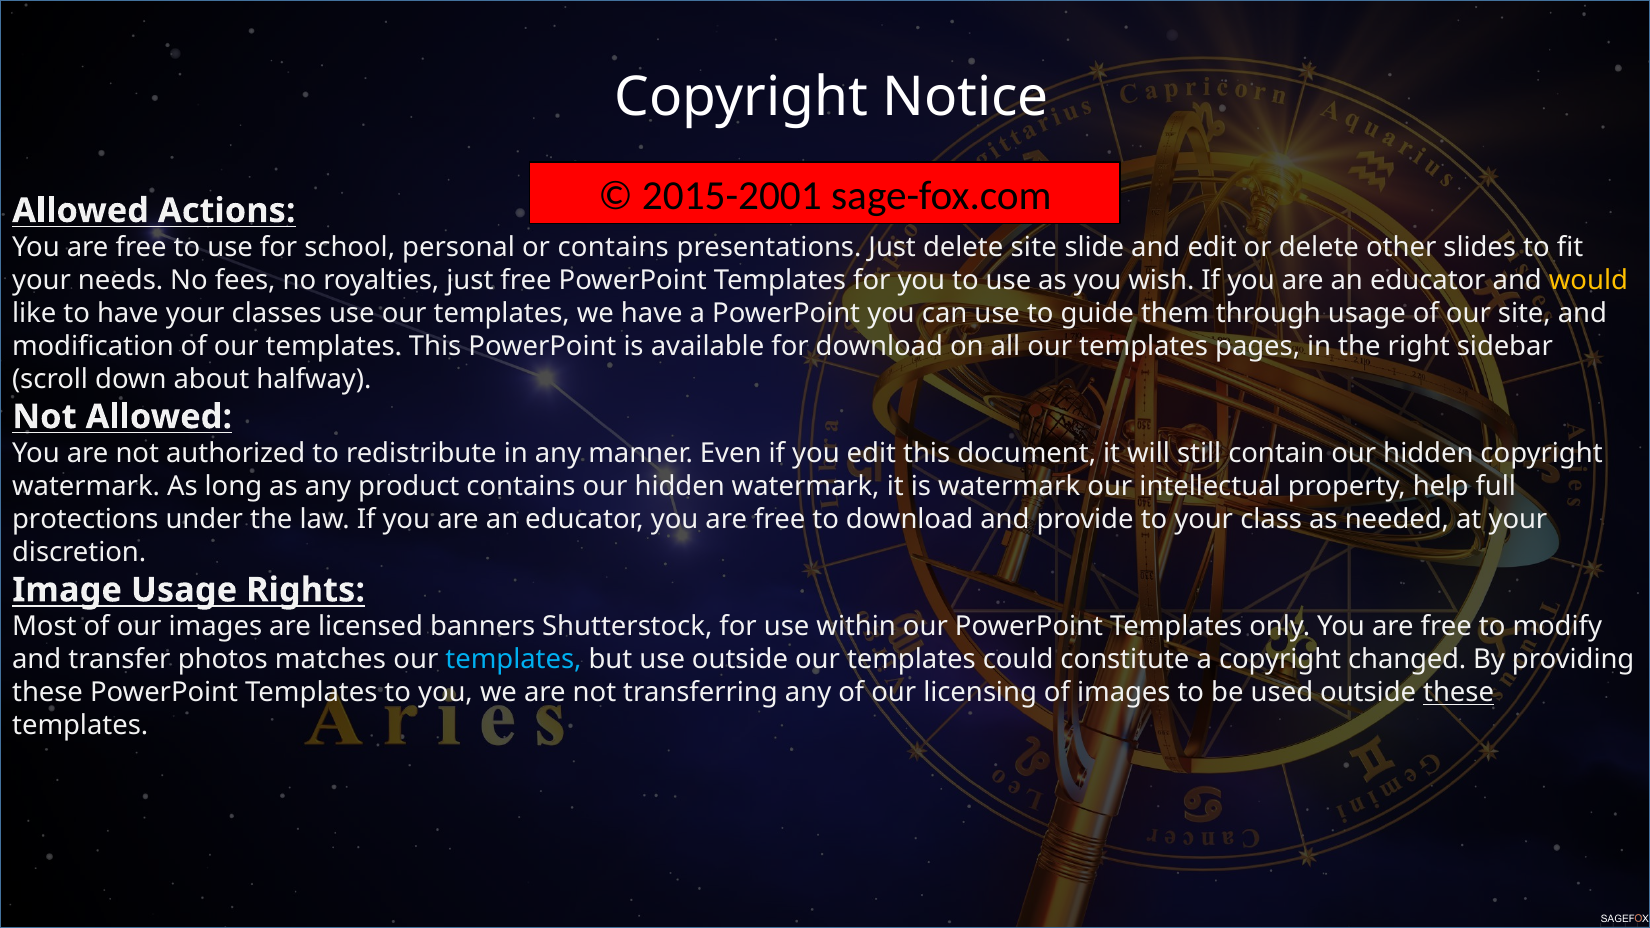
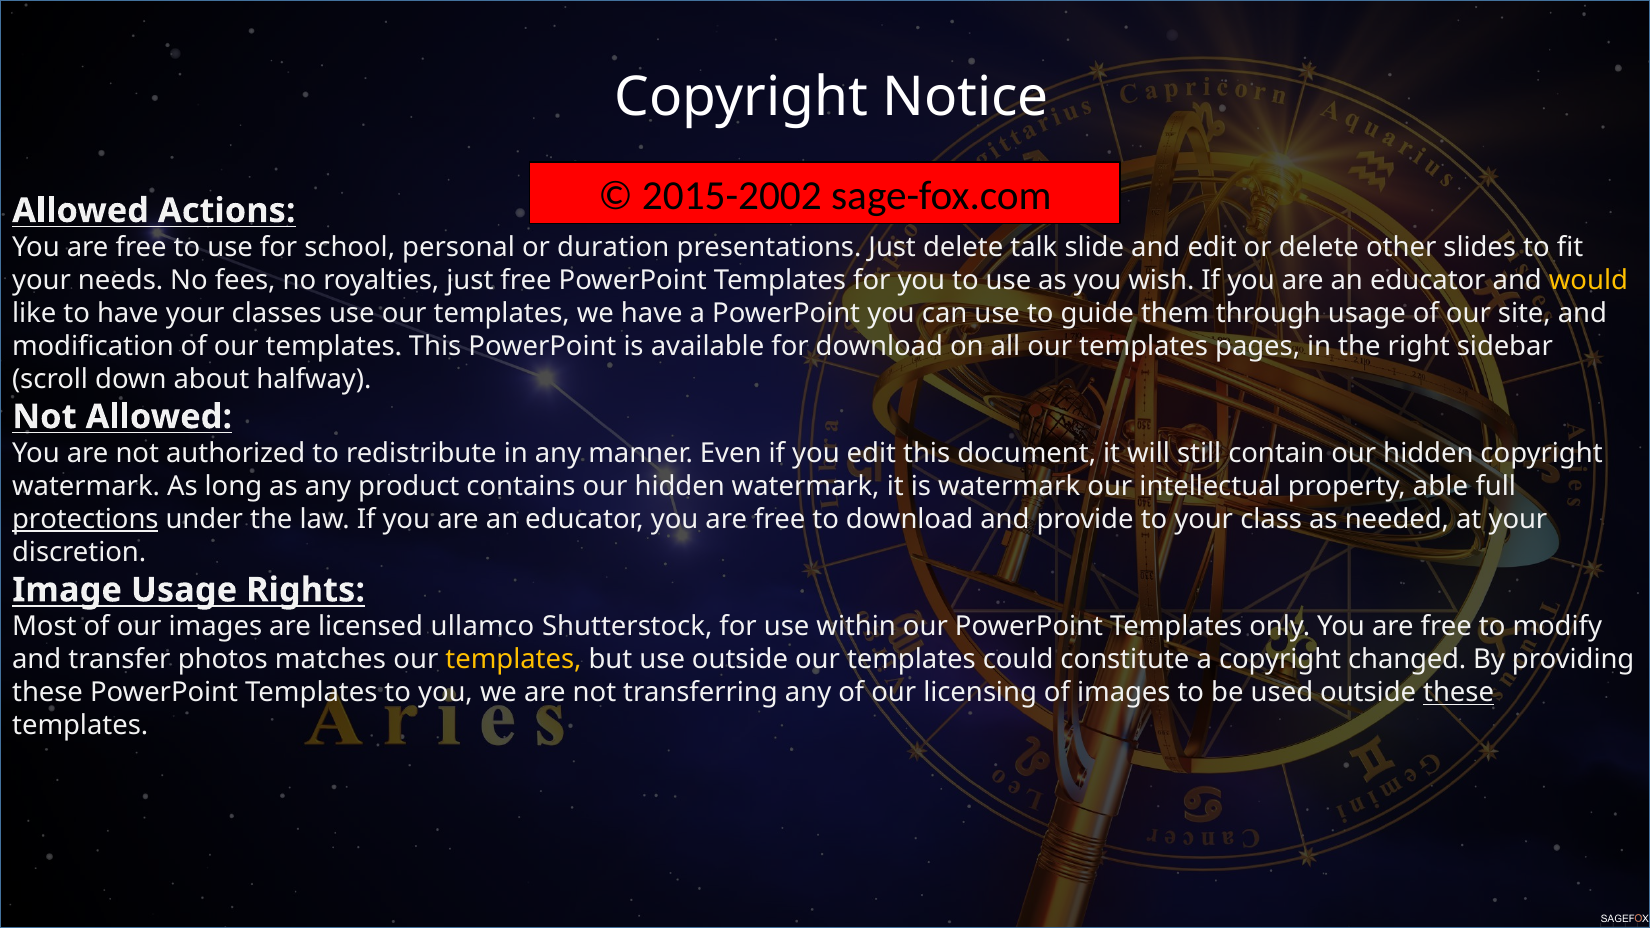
2015-2001: 2015-2001 -> 2015-2002
or contains: contains -> duration
delete site: site -> talk
help: help -> able
protections underline: none -> present
banners: banners -> ullamco
templates at (513, 660) colour: light blue -> yellow
